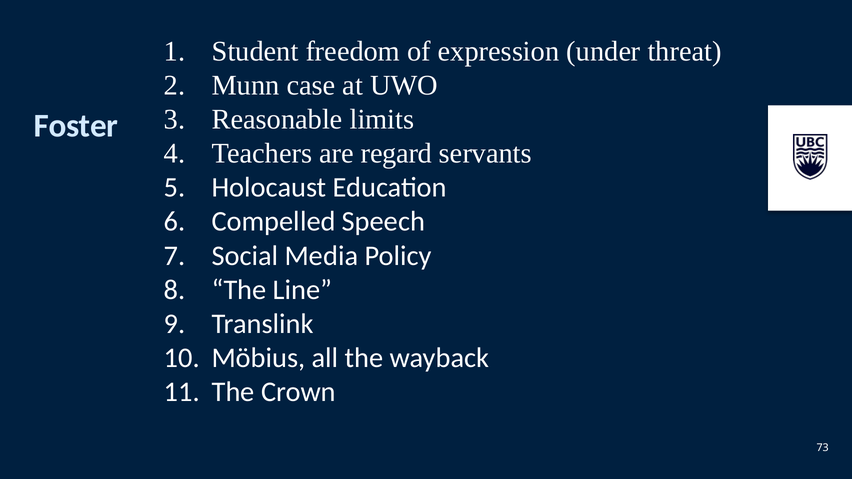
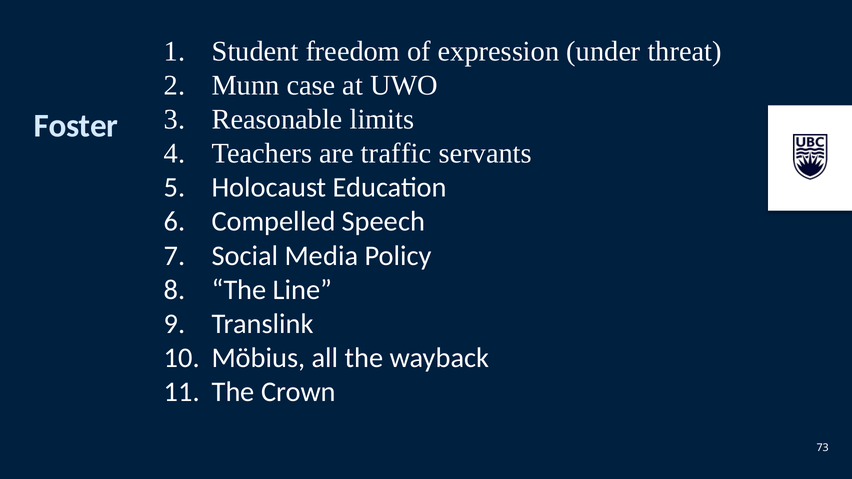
regard: regard -> traffic
